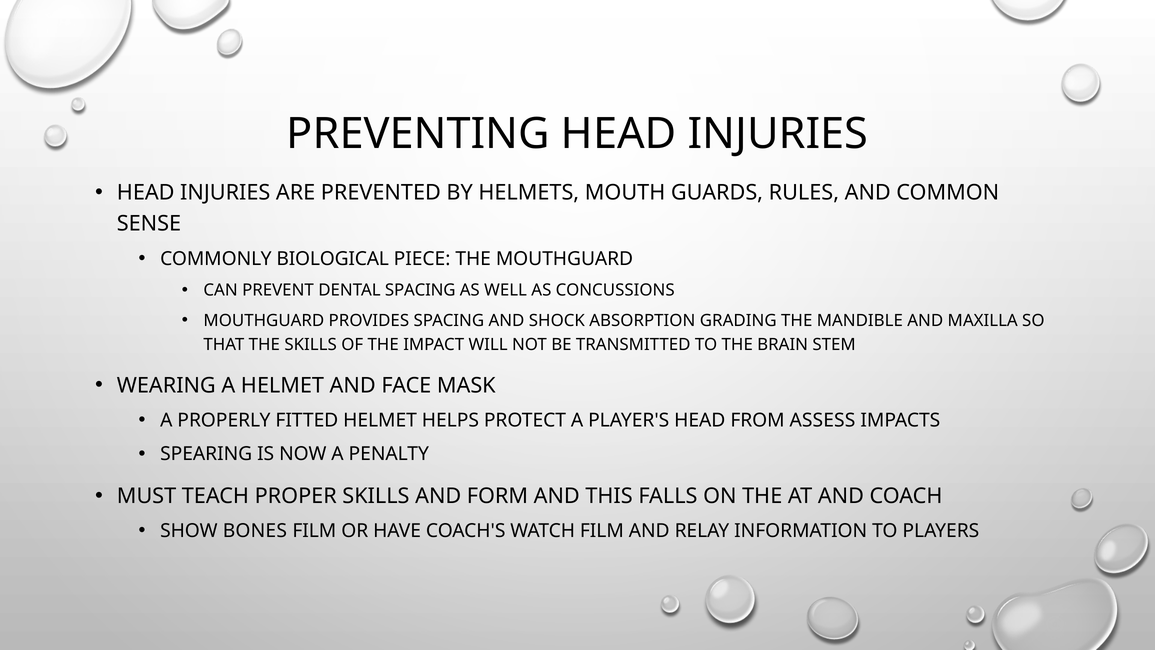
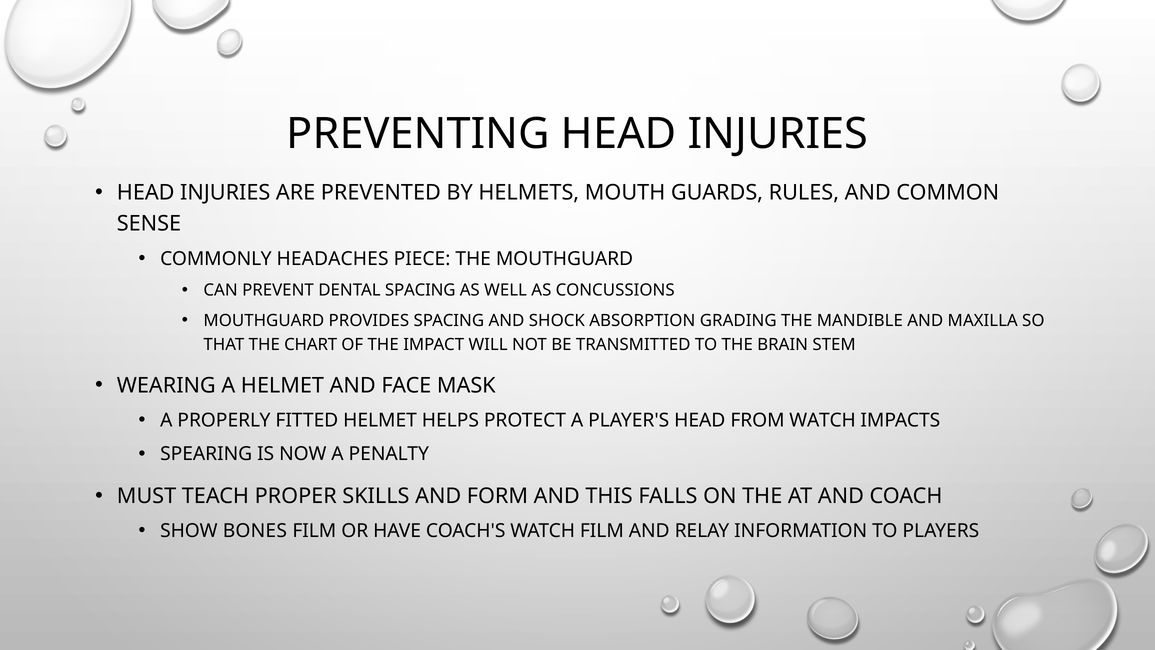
BIOLOGICAL: BIOLOGICAL -> HEADACHES
THE SKILLS: SKILLS -> CHART
FROM ASSESS: ASSESS -> WATCH
